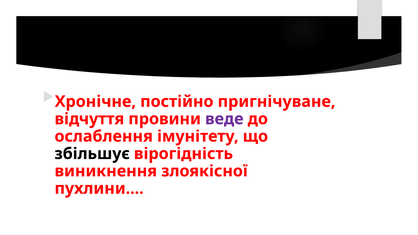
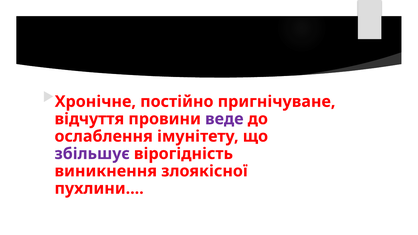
збільшує colour: black -> purple
